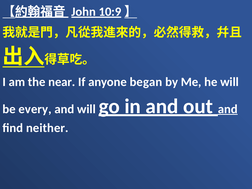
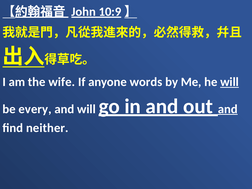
near: near -> wife
began: began -> words
will at (230, 82) underline: none -> present
